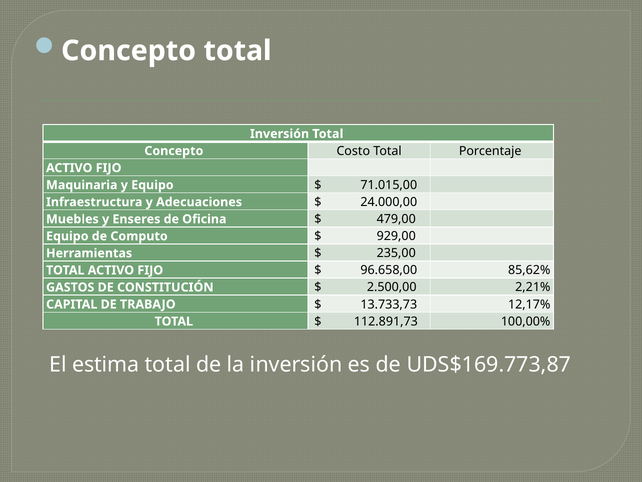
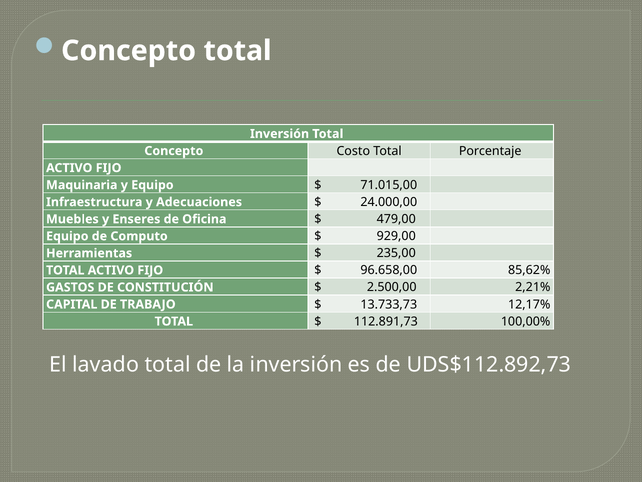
estima: estima -> lavado
UDS$169.773,87: UDS$169.773,87 -> UDS$112.892,73
